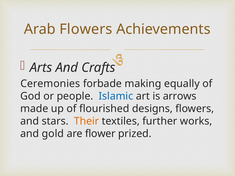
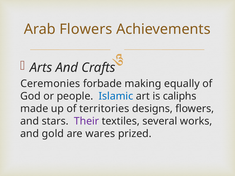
arrows: arrows -> caliphs
flourished: flourished -> territories
Their colour: orange -> purple
further: further -> several
flower: flower -> wares
